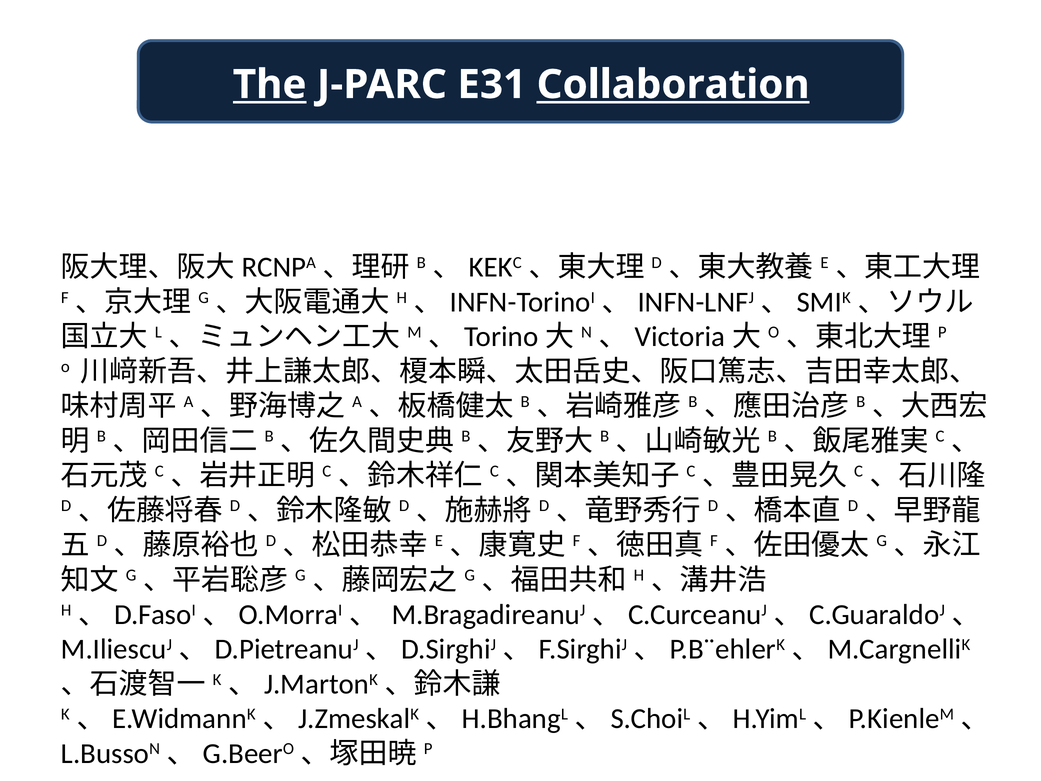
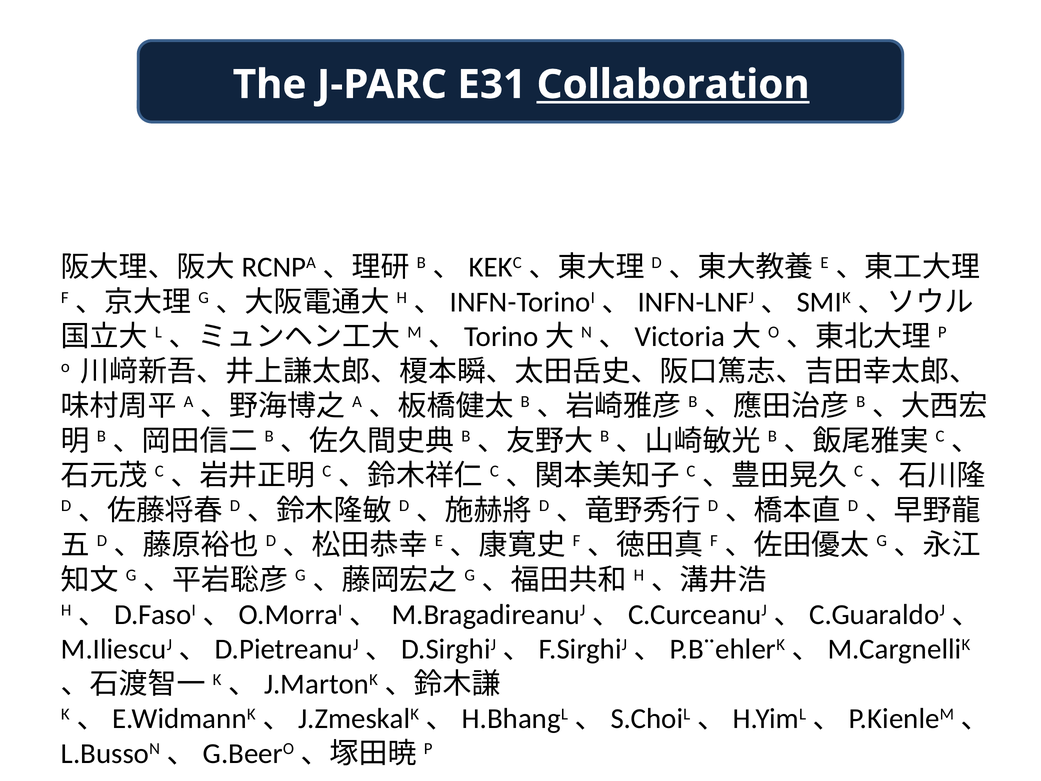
The underline: present -> none
